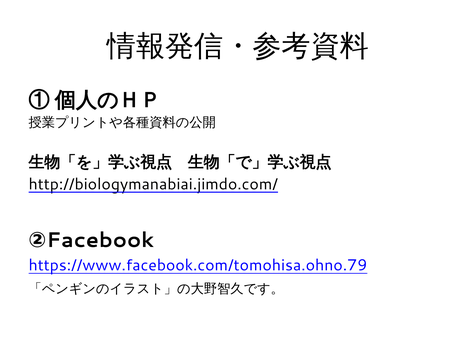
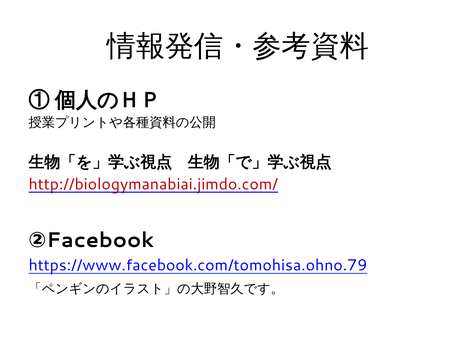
http://biologymanabiai.jimdo.com/ colour: black -> red
